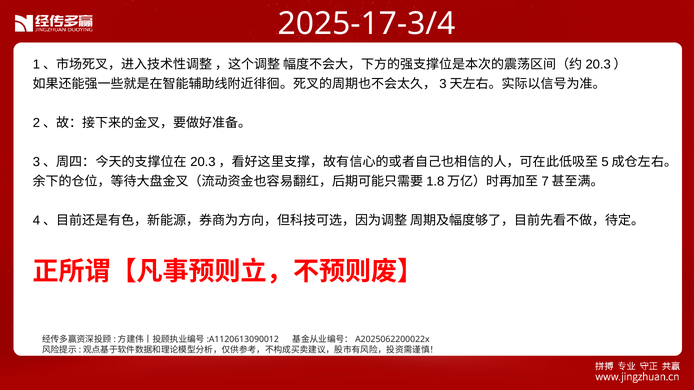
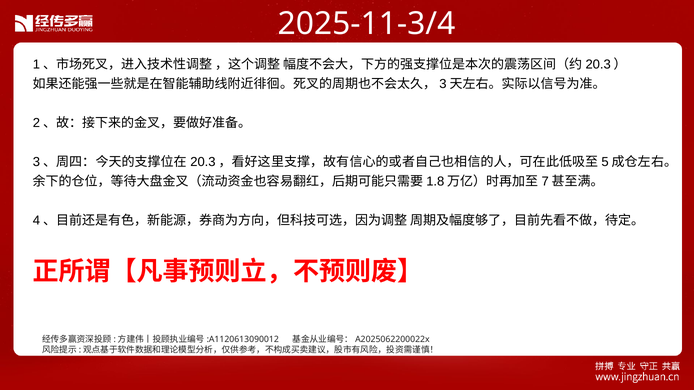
2025-17-3/4: 2025-17-3/4 -> 2025-11-3/4
